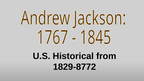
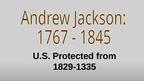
Historical: Historical -> Protected
1829-8772: 1829-8772 -> 1829-1335
